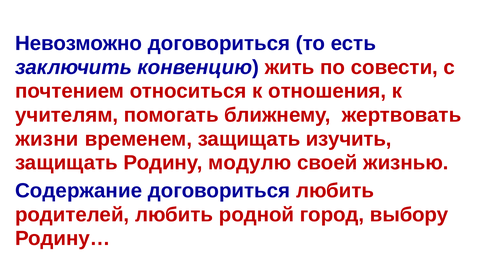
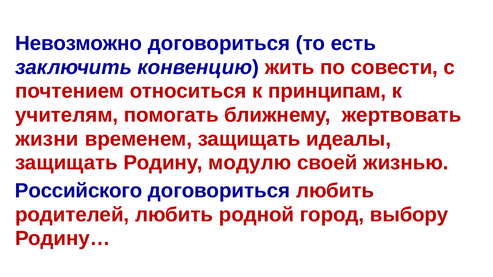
отношения: отношения -> принципам
изучить: изучить -> идеалы
Содержание: Содержание -> Российского
